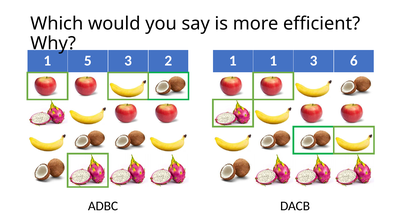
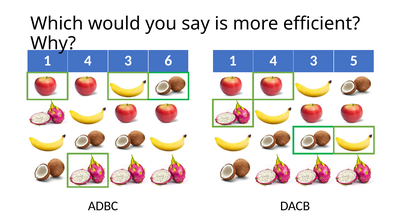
5 at (88, 61): 5 -> 4
2: 2 -> 6
1 at (273, 61): 1 -> 4
6: 6 -> 5
